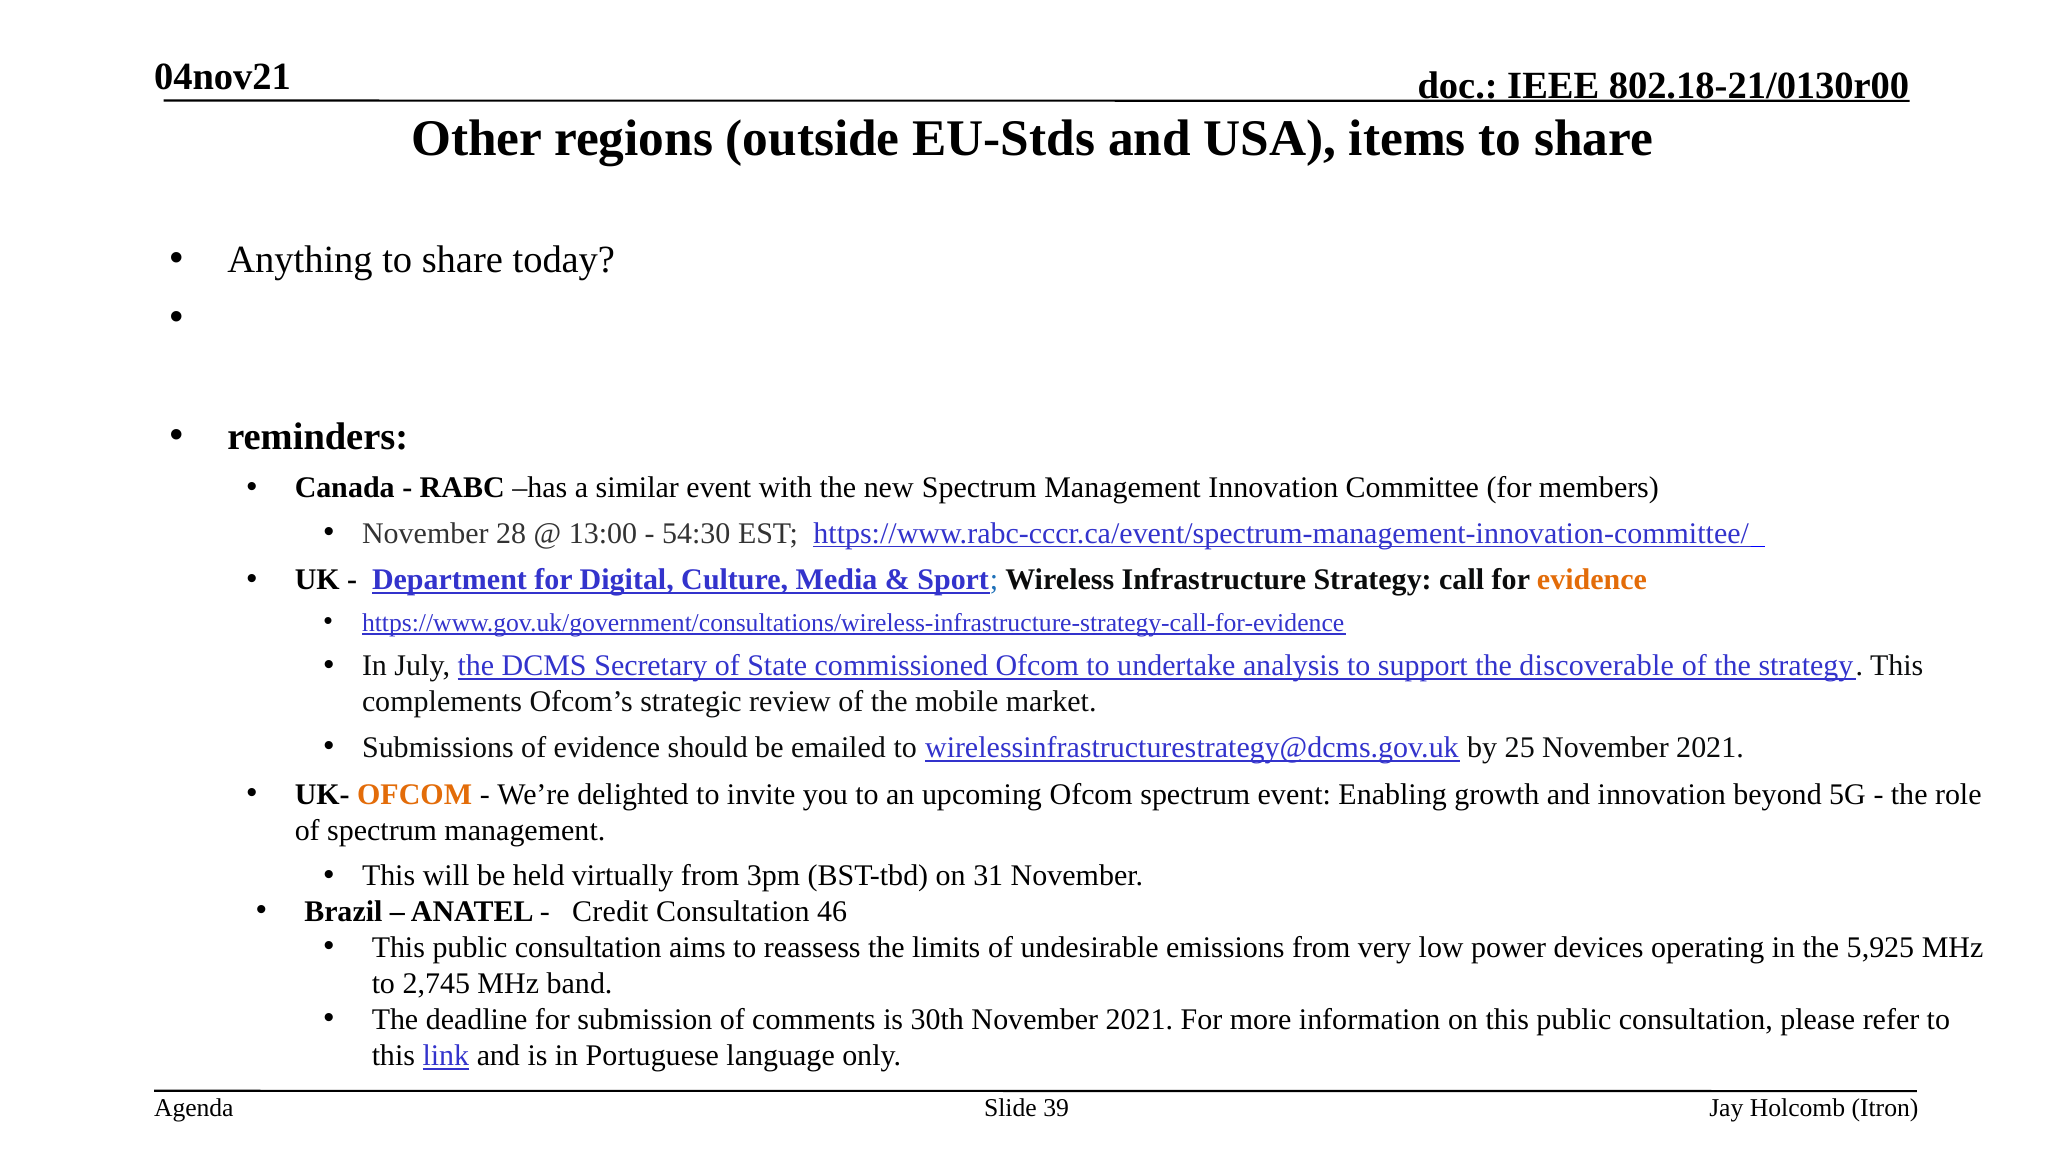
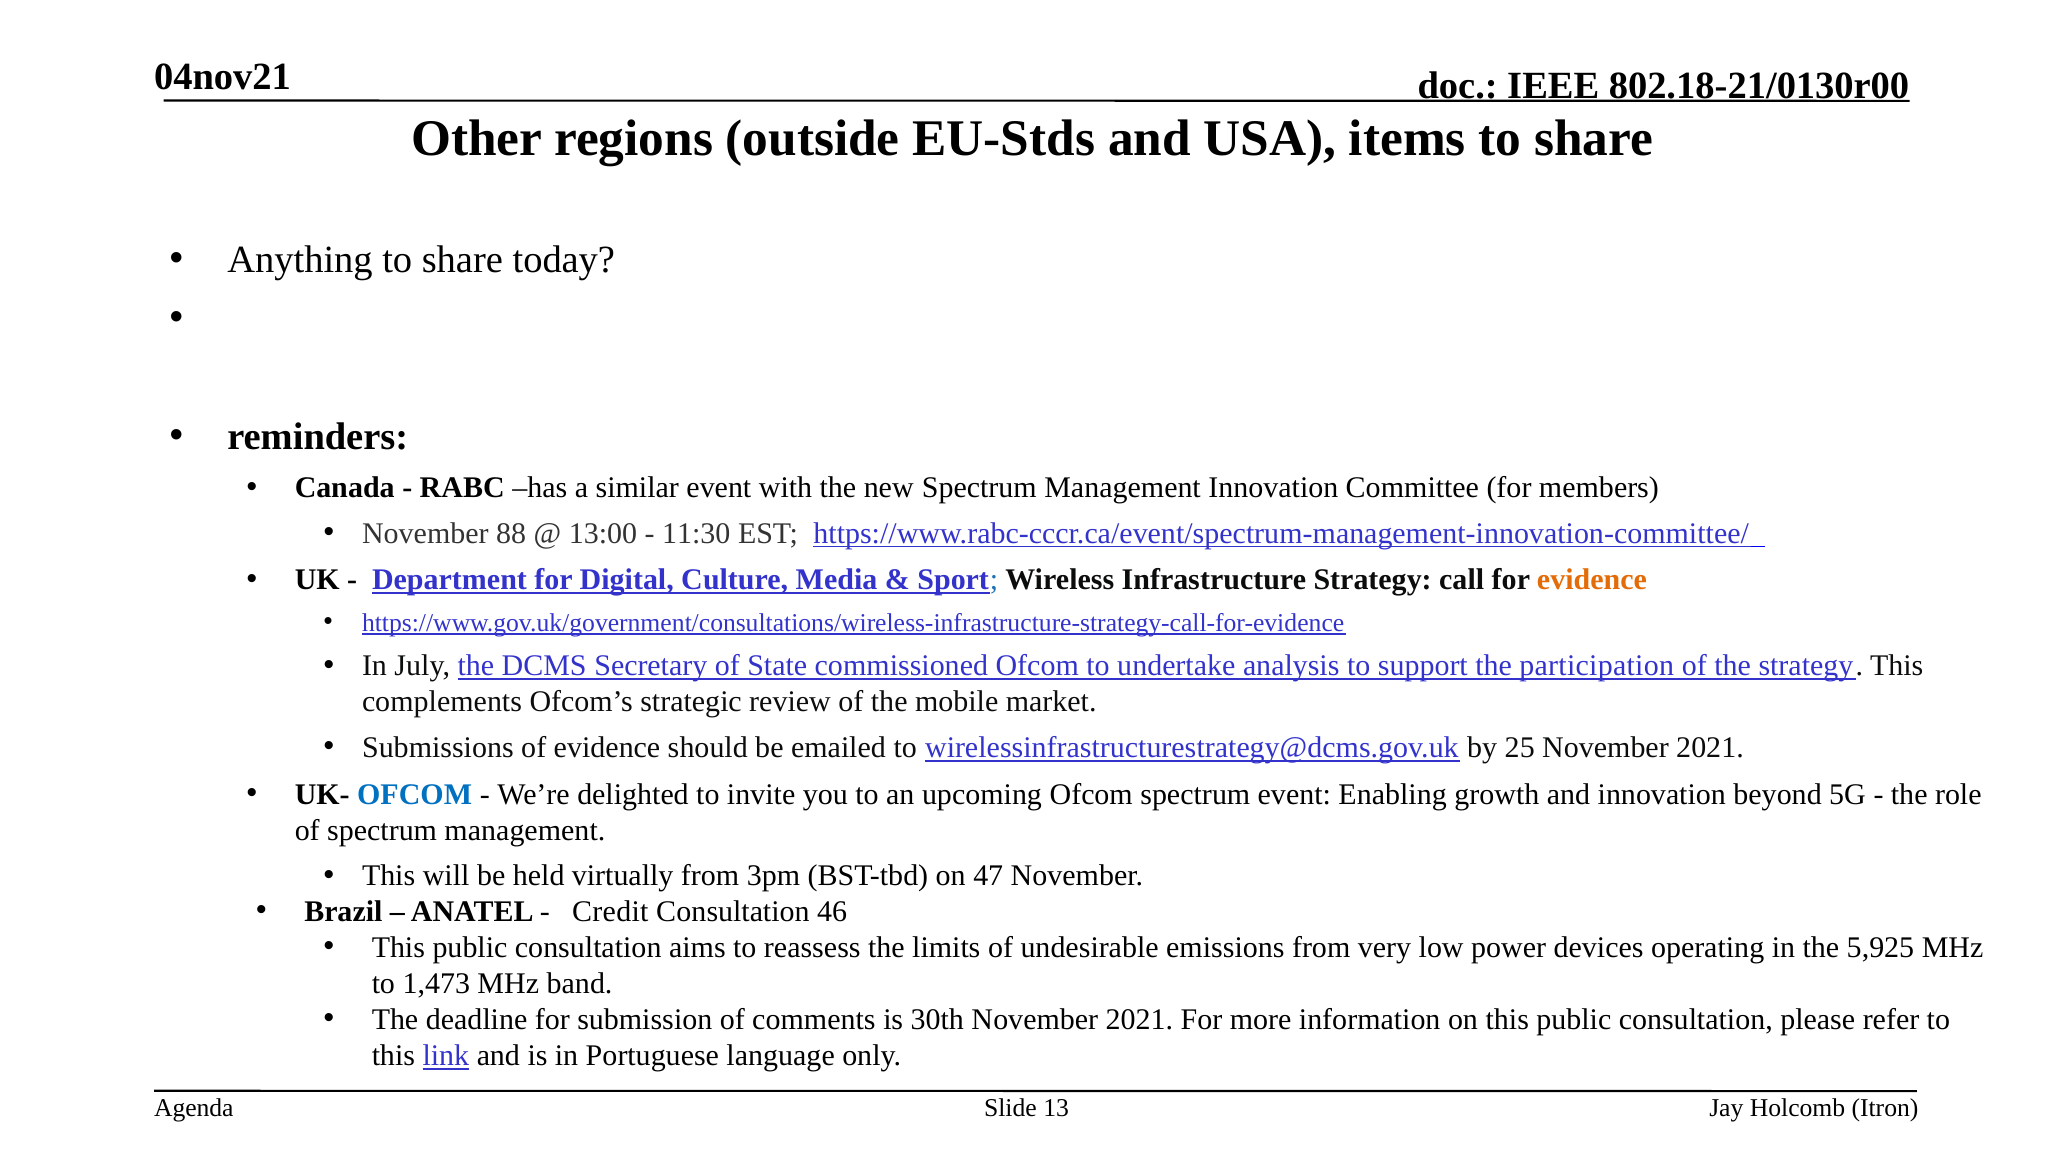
28: 28 -> 88
54:30: 54:30 -> 11:30
discoverable: discoverable -> participation
OFCOM at (415, 794) colour: orange -> blue
31: 31 -> 47
2,745: 2,745 -> 1,473
39: 39 -> 13
